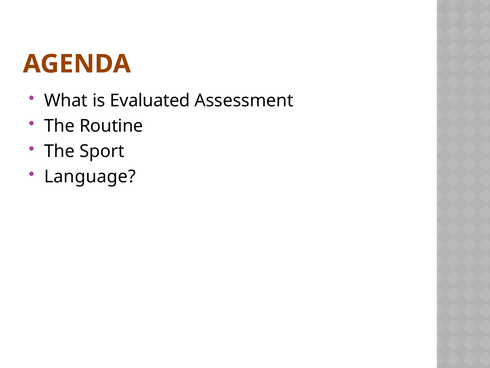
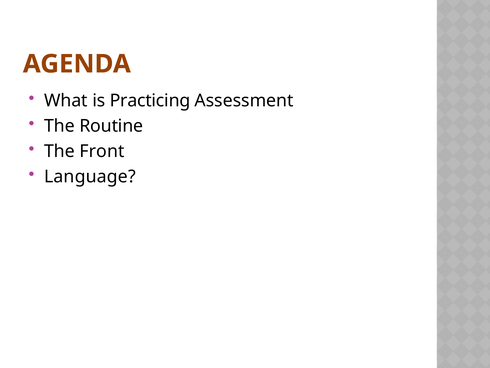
Evaluated: Evaluated -> Practicing
Sport: Sport -> Front
